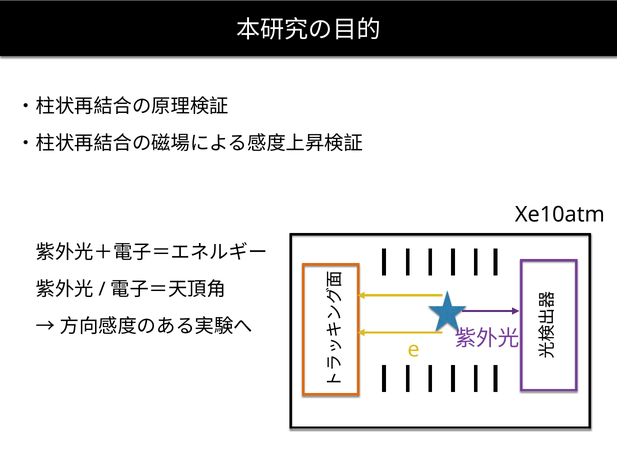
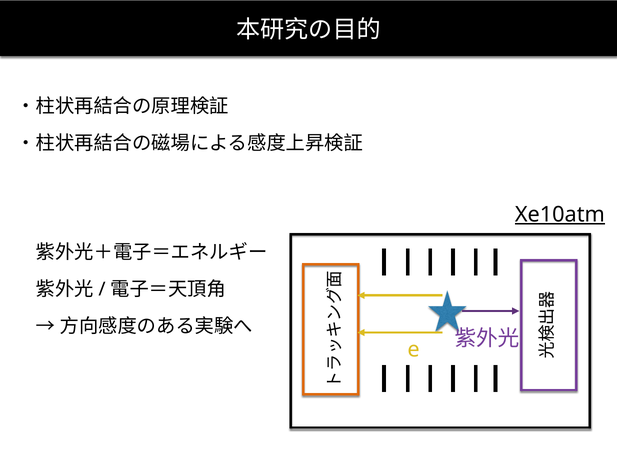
Xe10atm underline: none -> present
